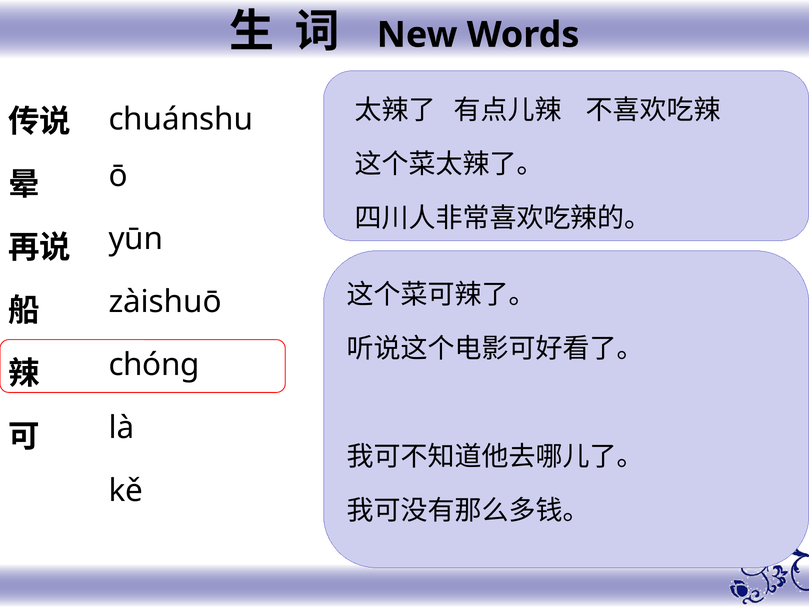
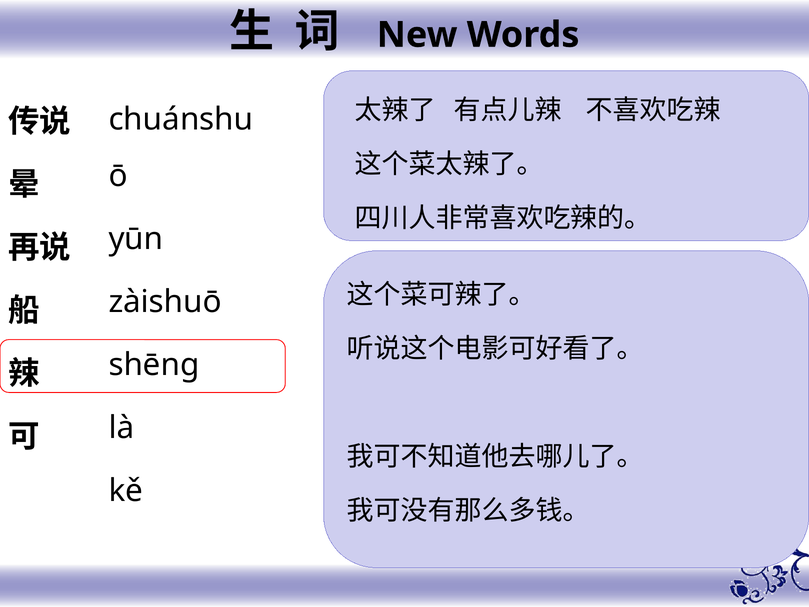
chóng: chóng -> shēng
